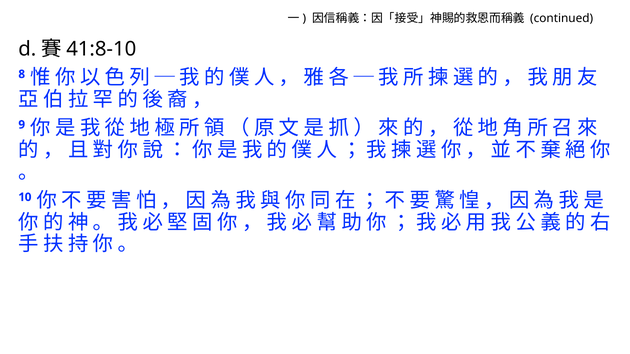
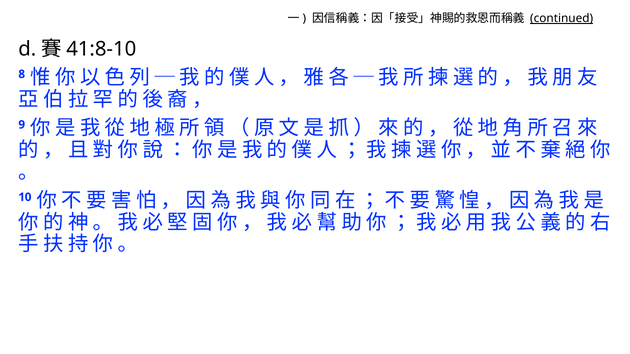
continued underline: none -> present
